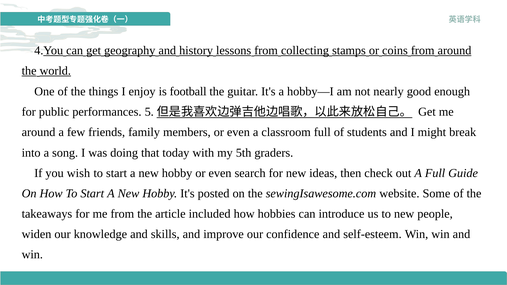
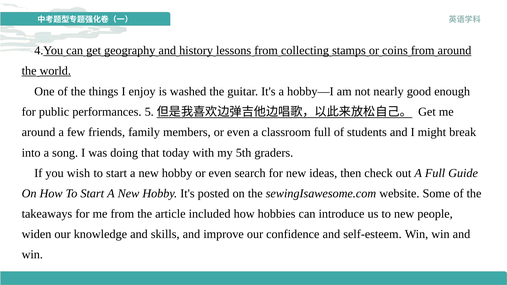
football: football -> washed
